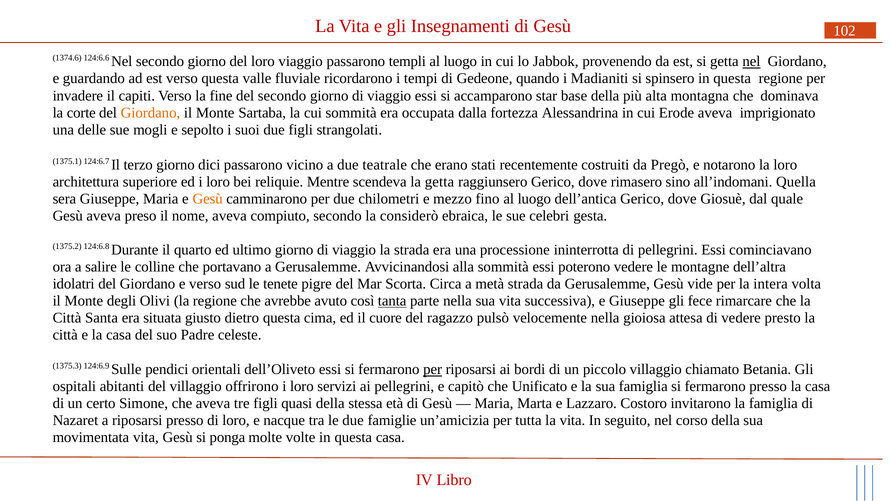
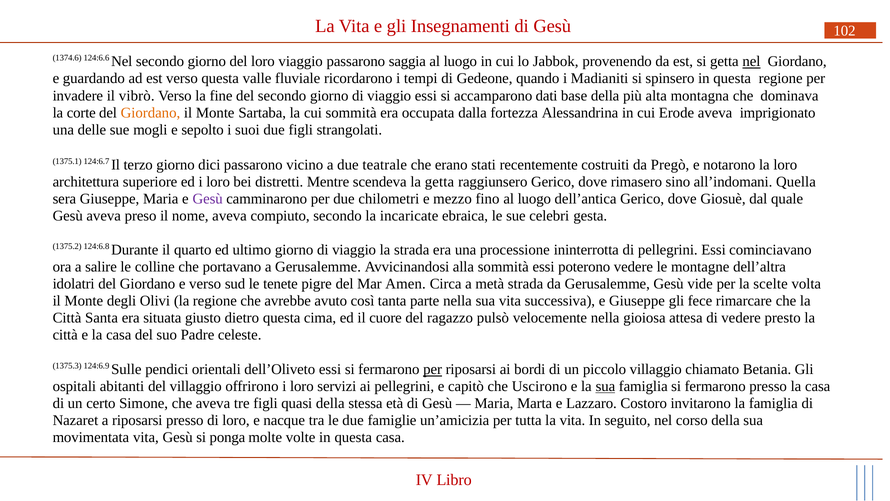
templi: templi -> saggia
capiti: capiti -> vibrò
star: star -> dati
reliquie: reliquie -> distretti
Gesù at (208, 199) colour: orange -> purple
considerò: considerò -> incaricate
Scorta: Scorta -> Amen
intera: intera -> scelte
tanta underline: present -> none
Unificato: Unificato -> Uscirono
sua at (605, 387) underline: none -> present
